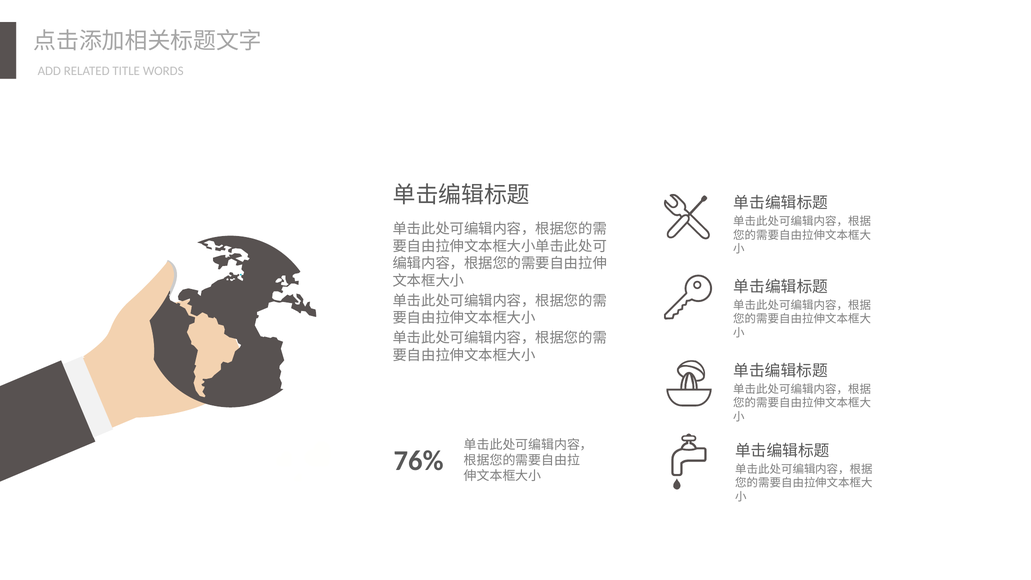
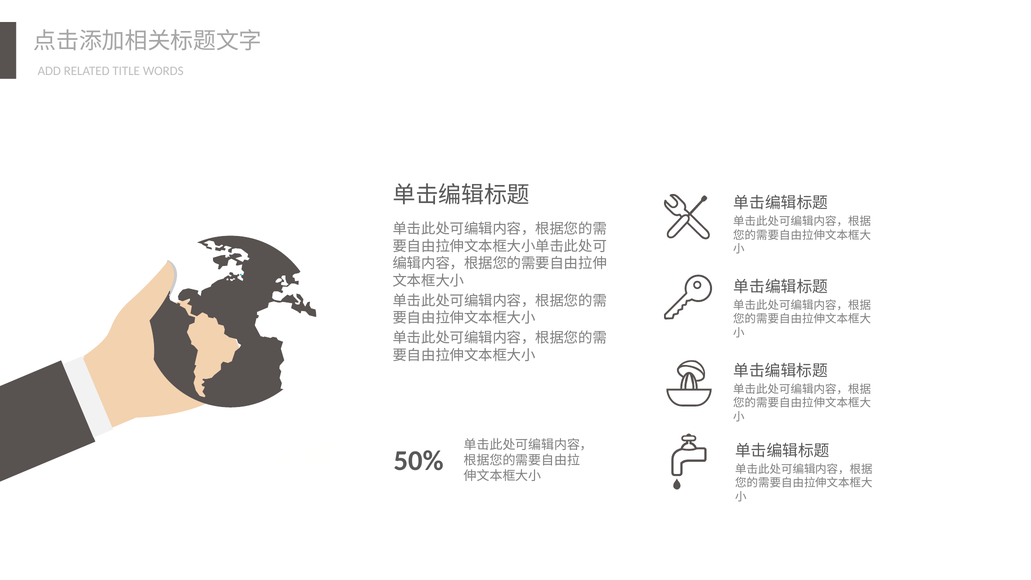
76%: 76% -> 50%
